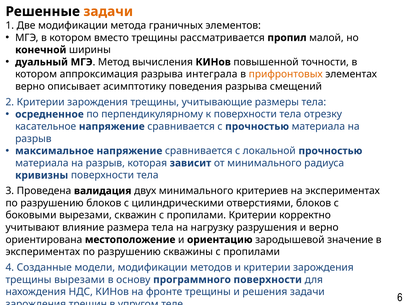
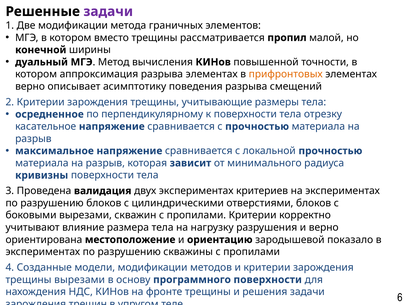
задачи at (108, 11) colour: orange -> purple
разрыва интеграла: интеграла -> элементах
двух минимального: минимального -> экспериментах
значение: значение -> показало
